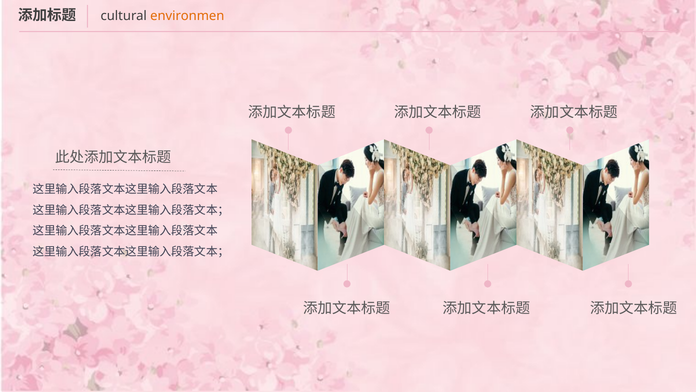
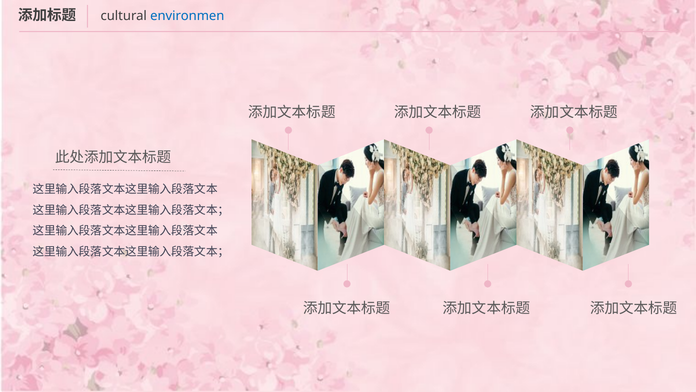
environmen colour: orange -> blue
